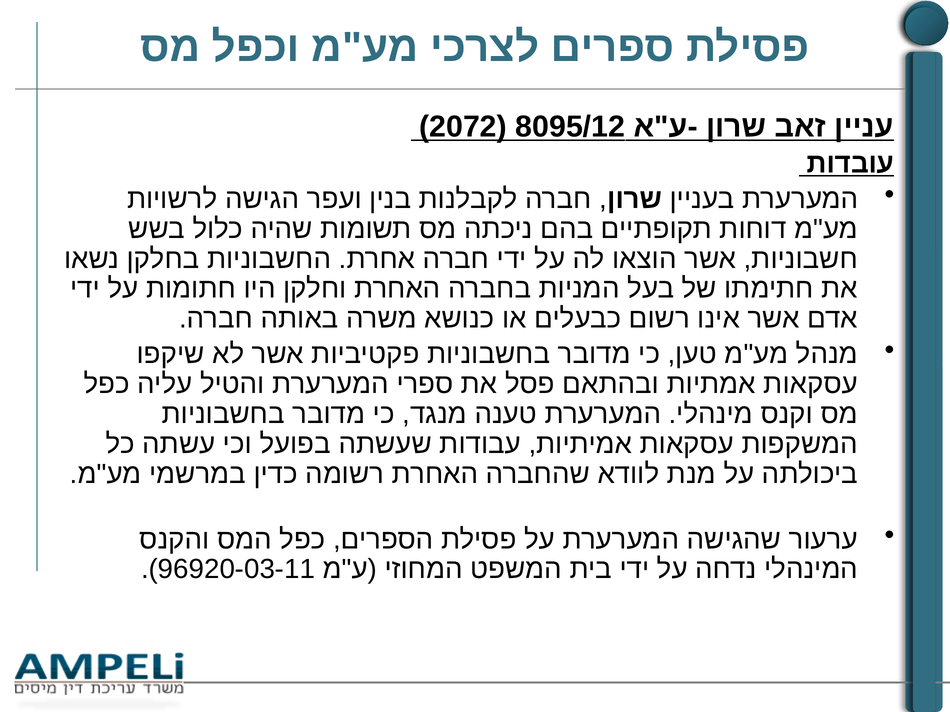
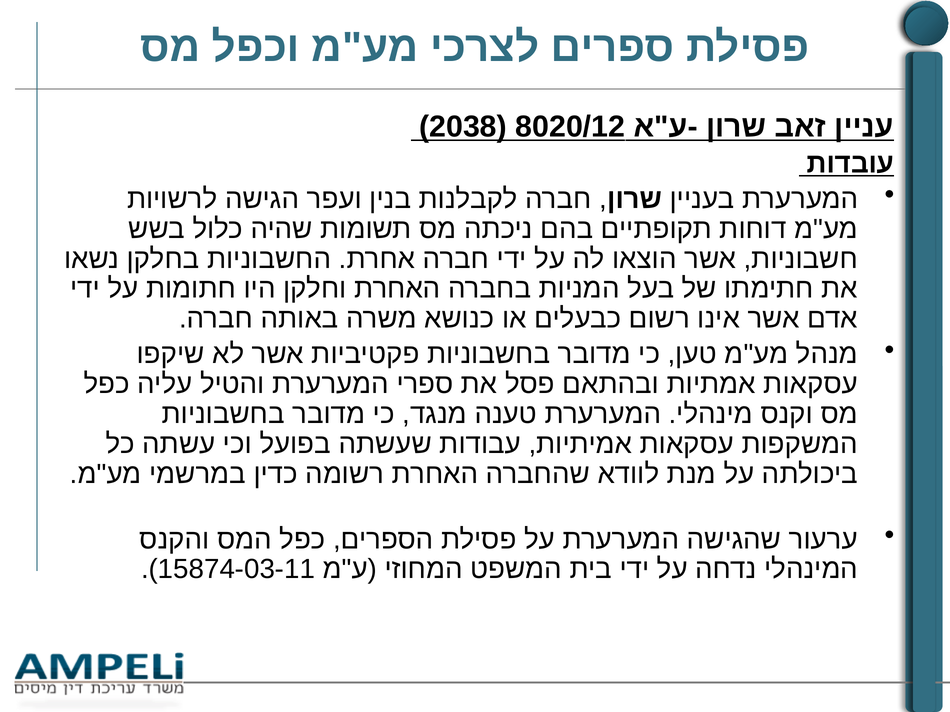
2072: 2072 -> 2038
8095/12: 8095/12 -> 8020/12
96920-03-11: 96920-03-11 -> 15874-03-11
